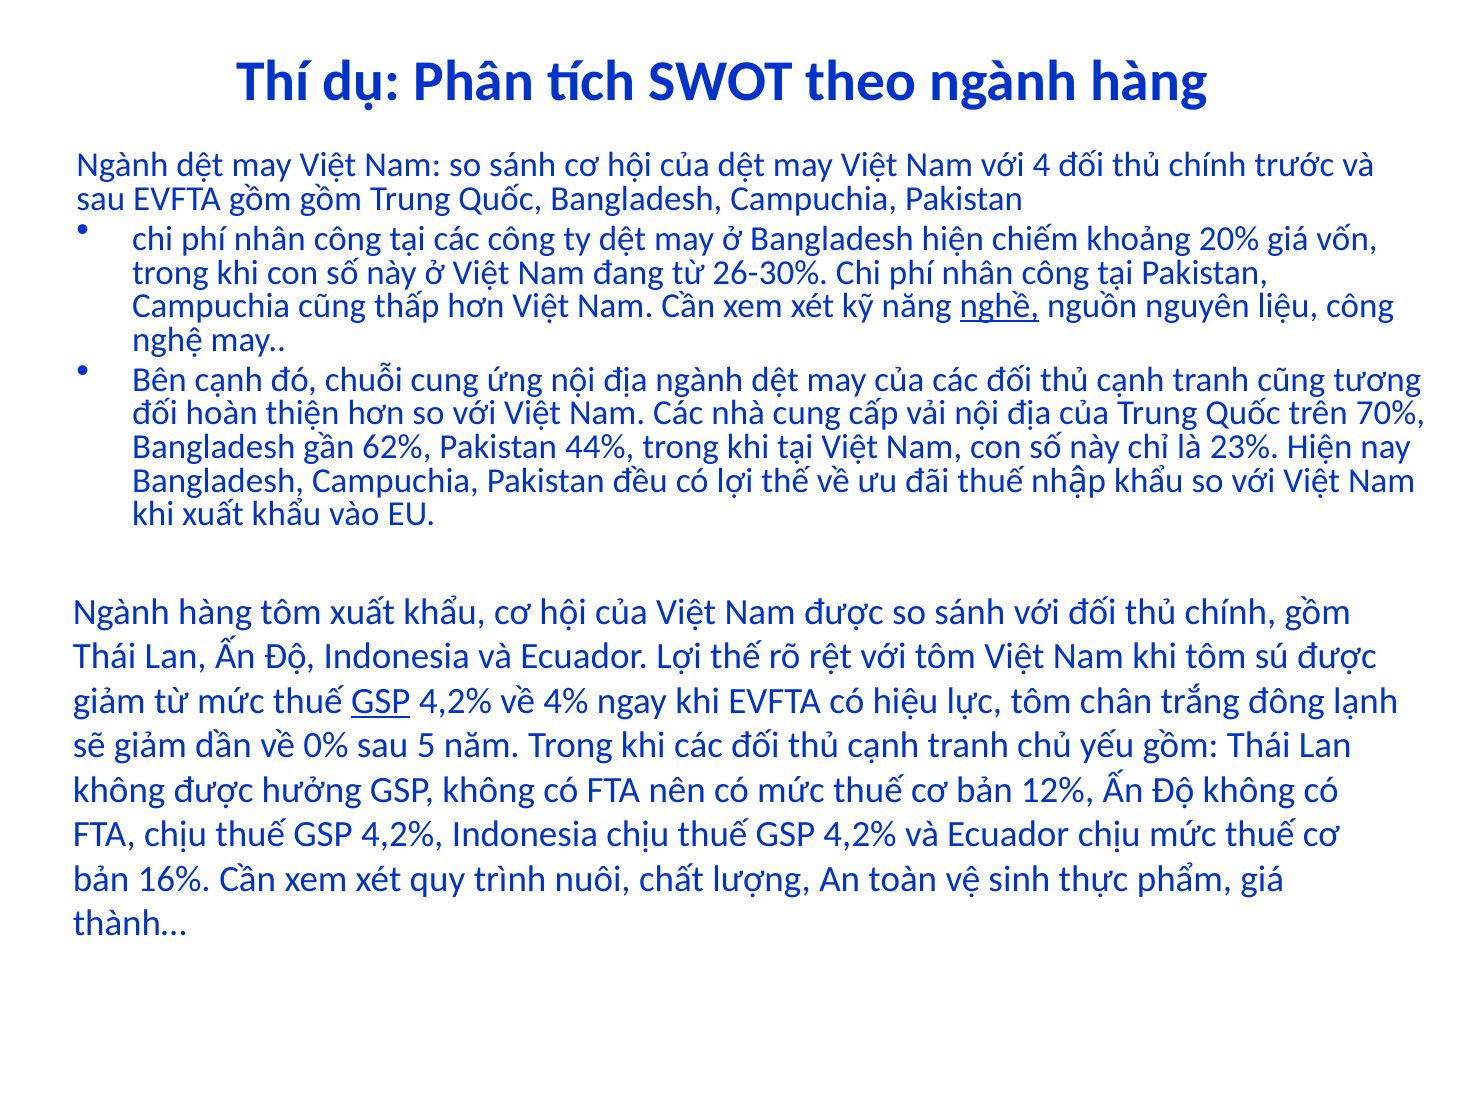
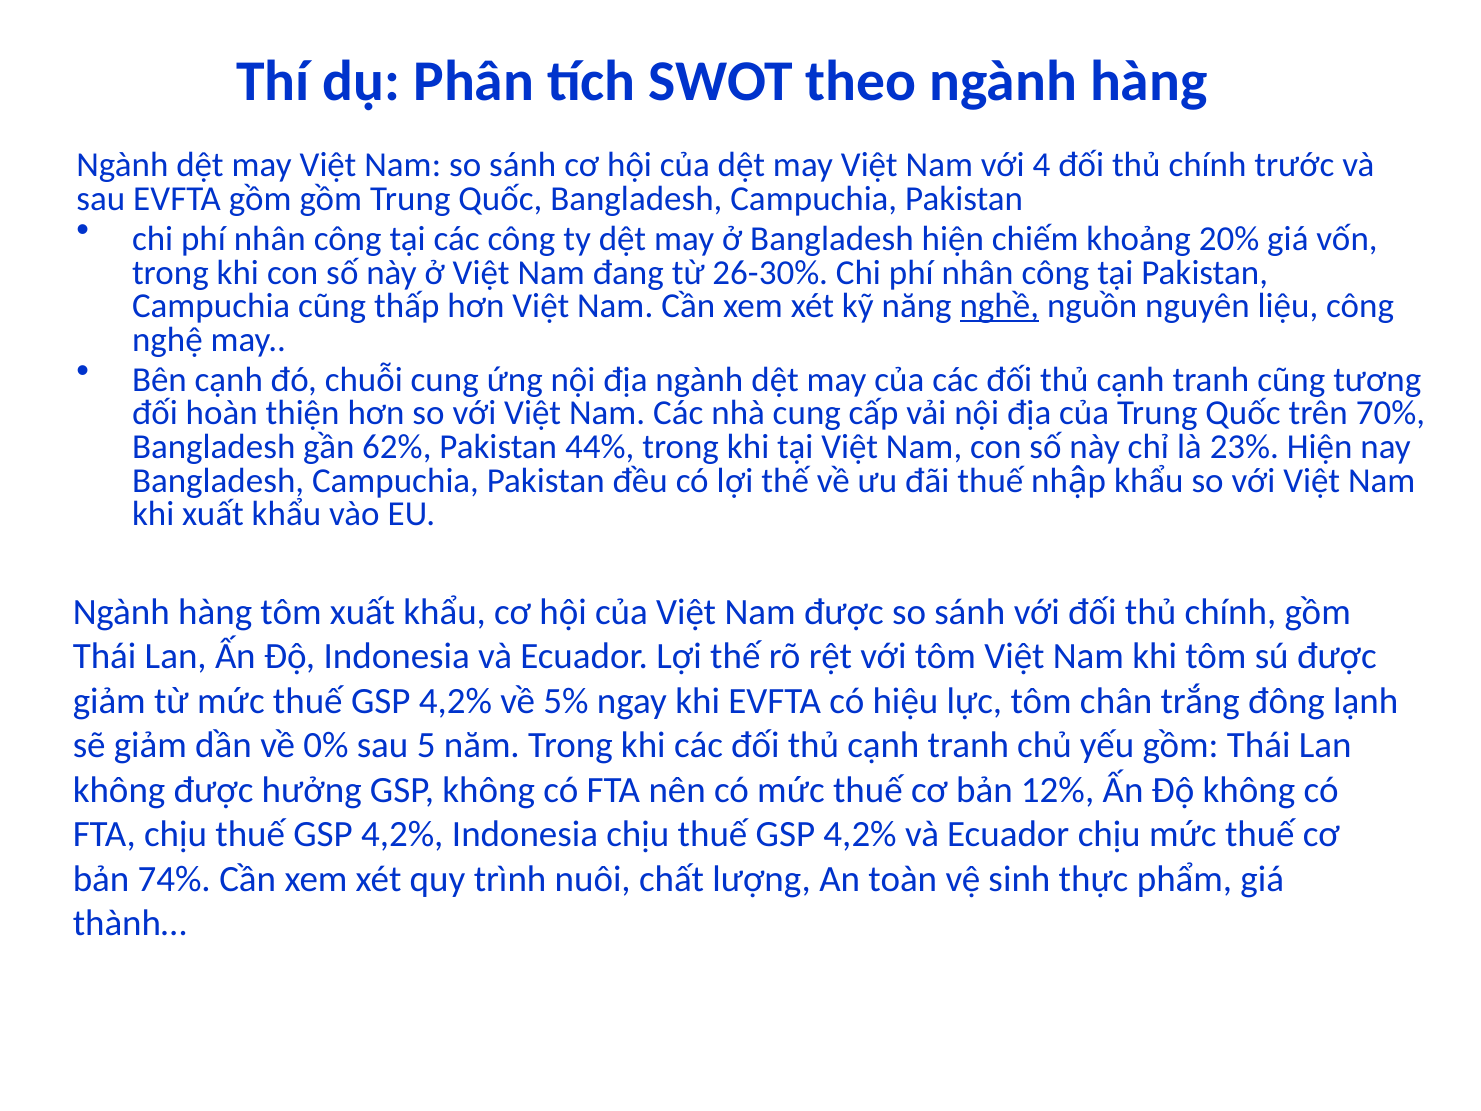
GSP at (381, 701) underline: present -> none
4%: 4% -> 5%
16%: 16% -> 74%
